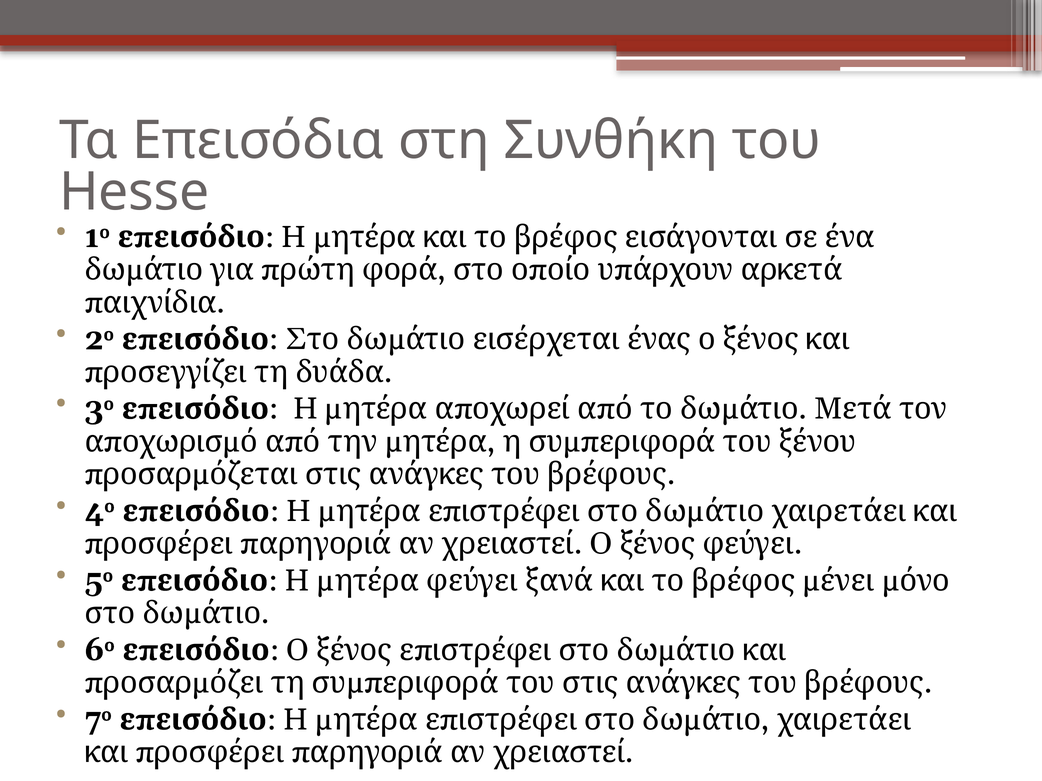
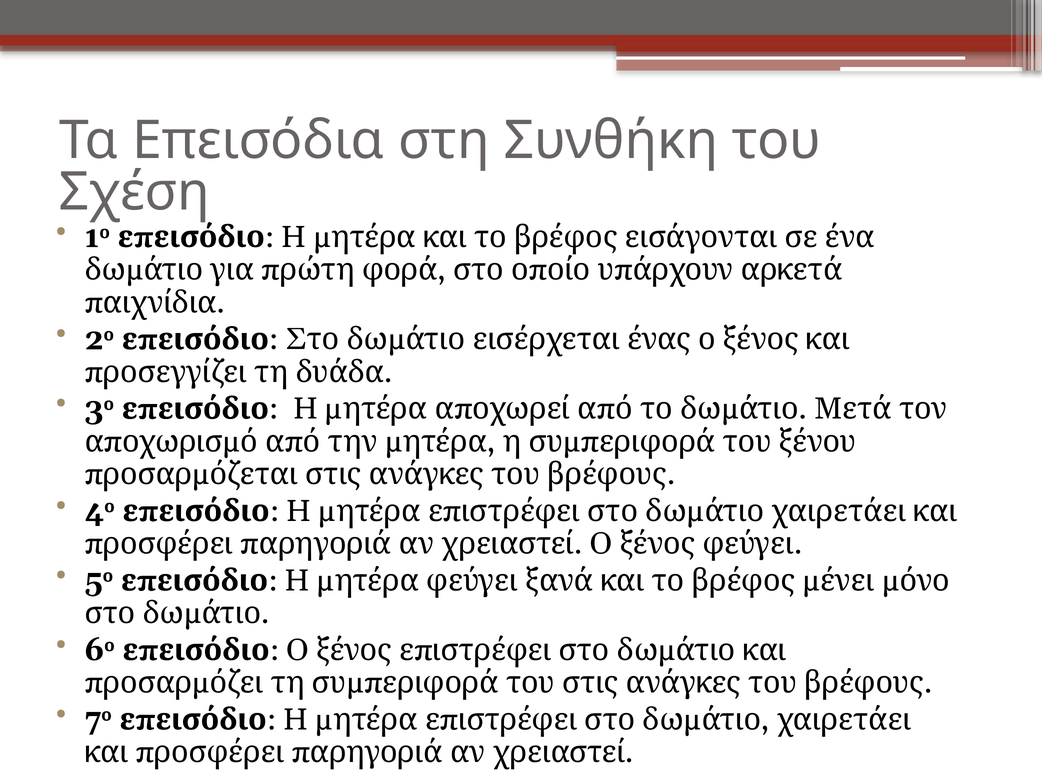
Hesse: Hesse -> Σχέση
